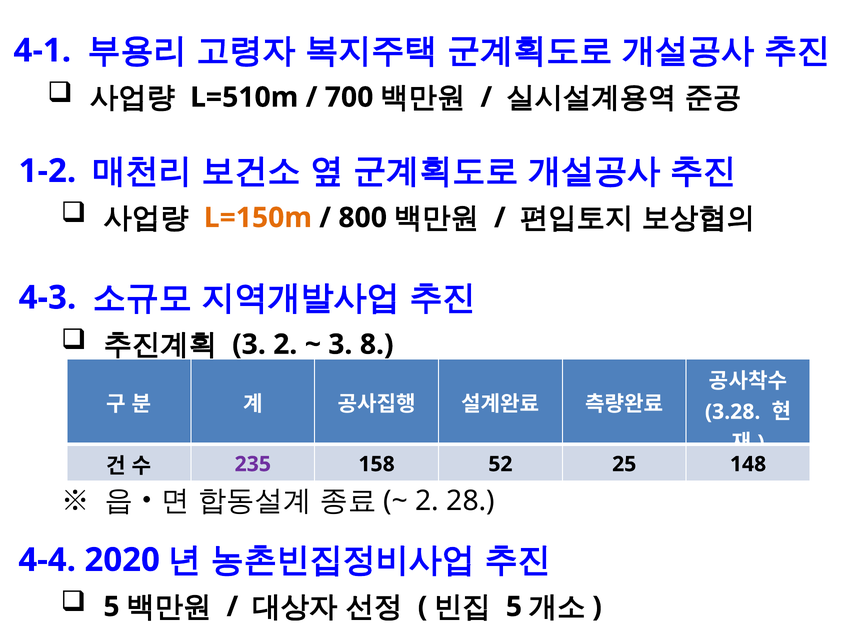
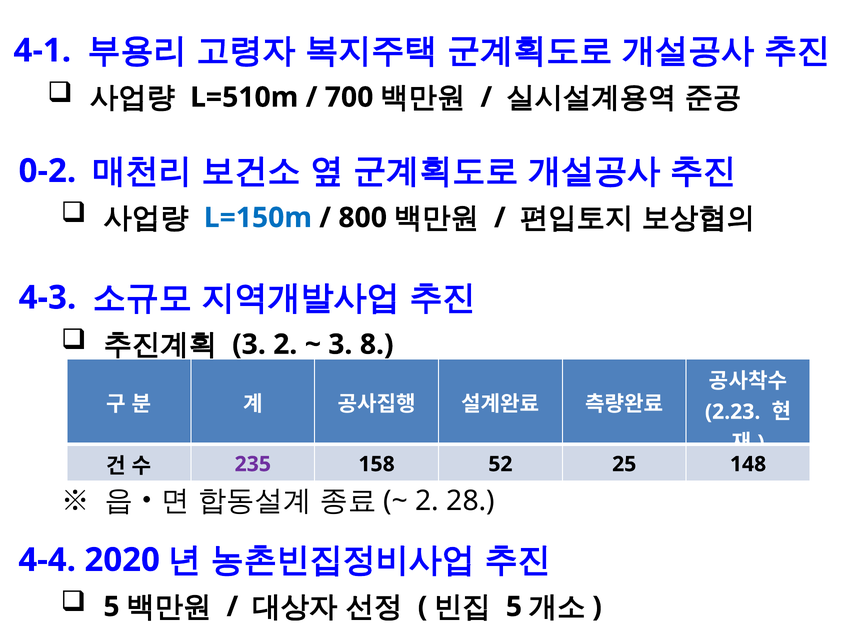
1-2: 1-2 -> 0-2
L=150m colour: orange -> blue
3.28: 3.28 -> 2.23
